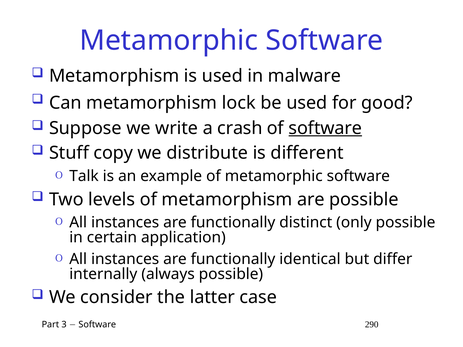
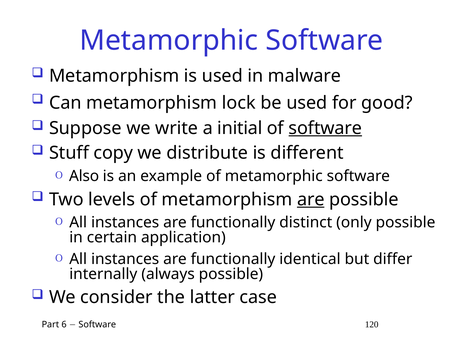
crash: crash -> initial
Talk: Talk -> Also
are at (311, 200) underline: none -> present
3: 3 -> 6
290: 290 -> 120
